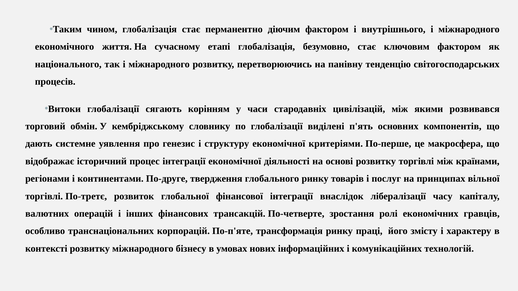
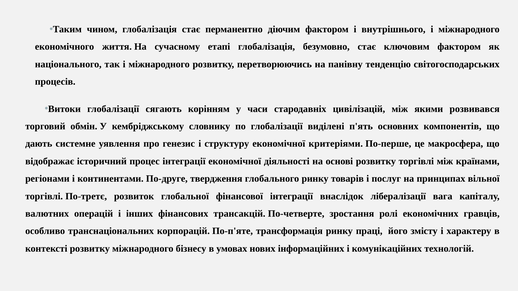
часу: часу -> вага
